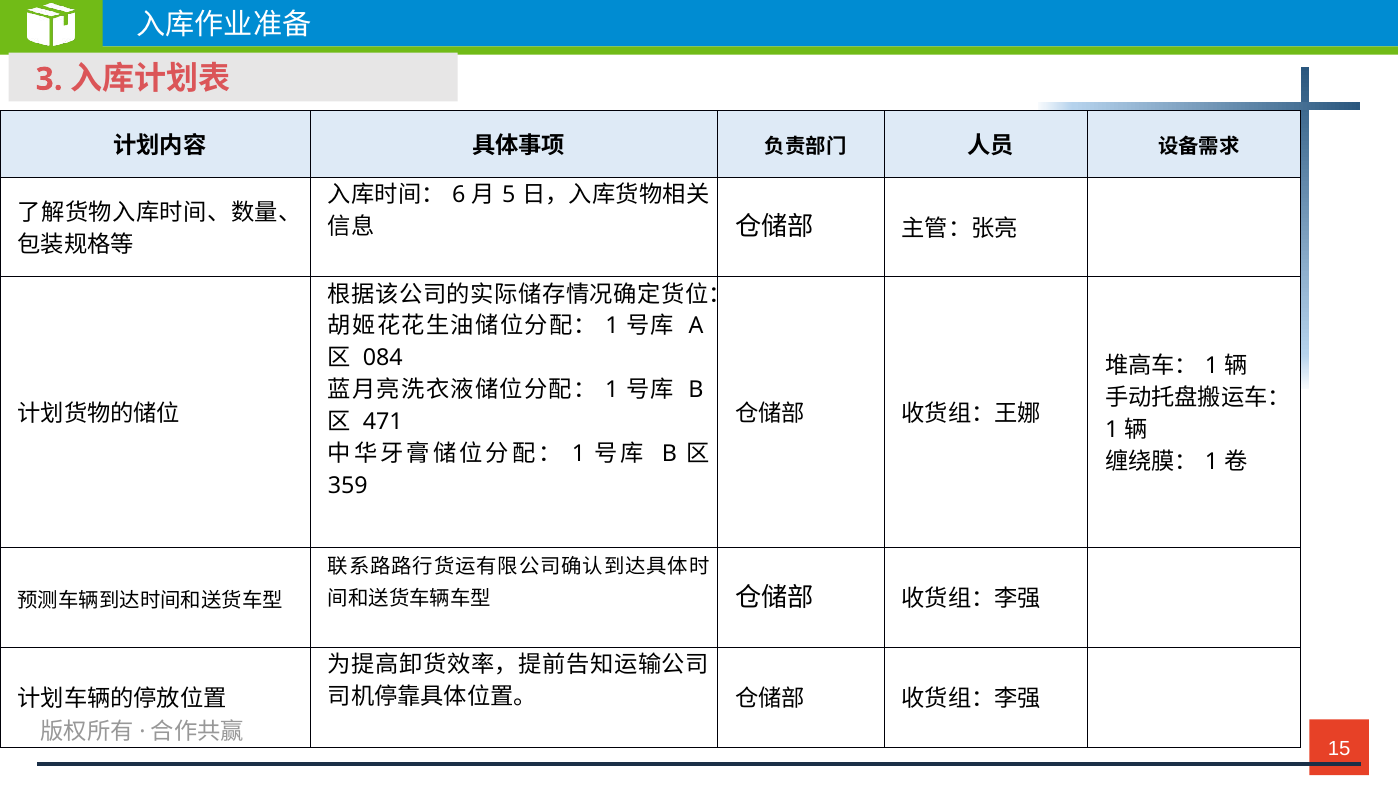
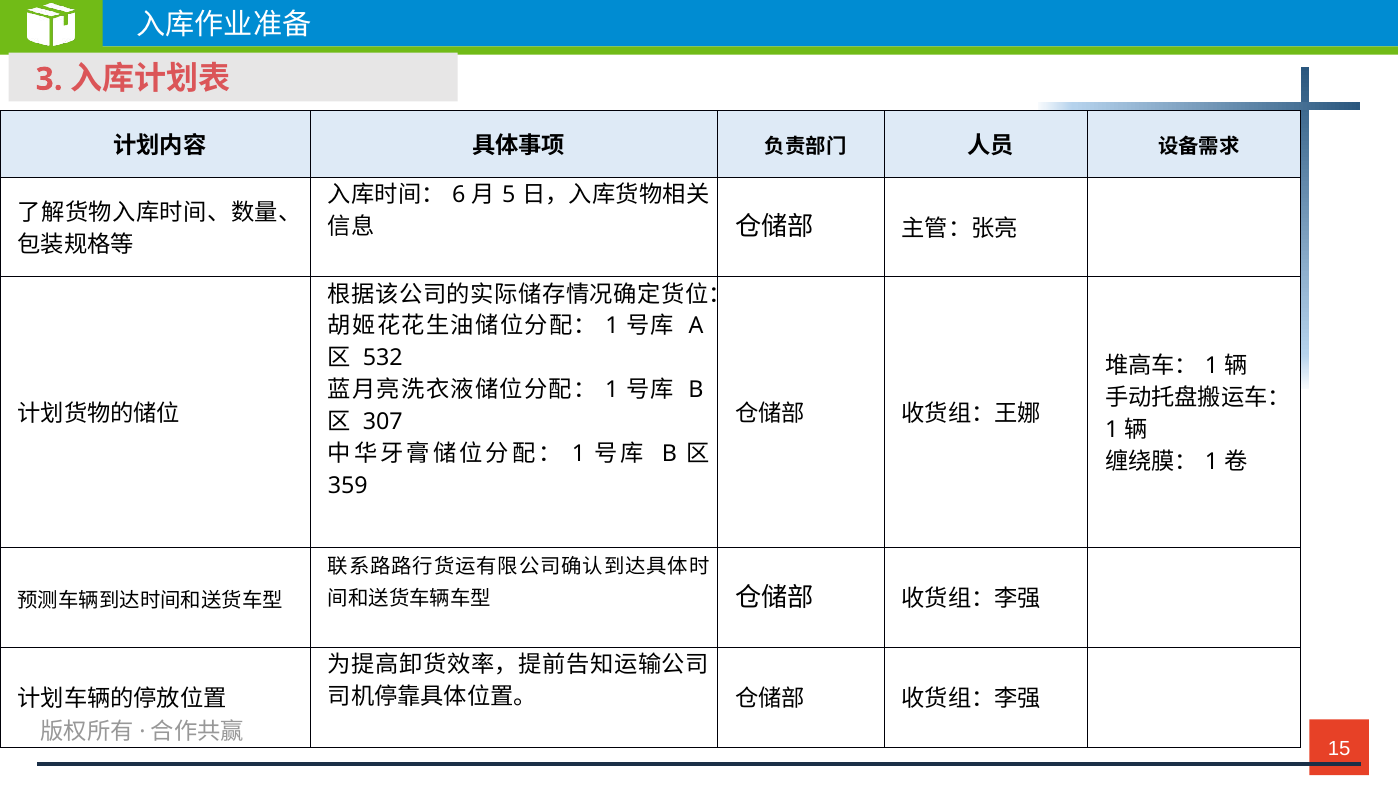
084: 084 -> 532
471: 471 -> 307
